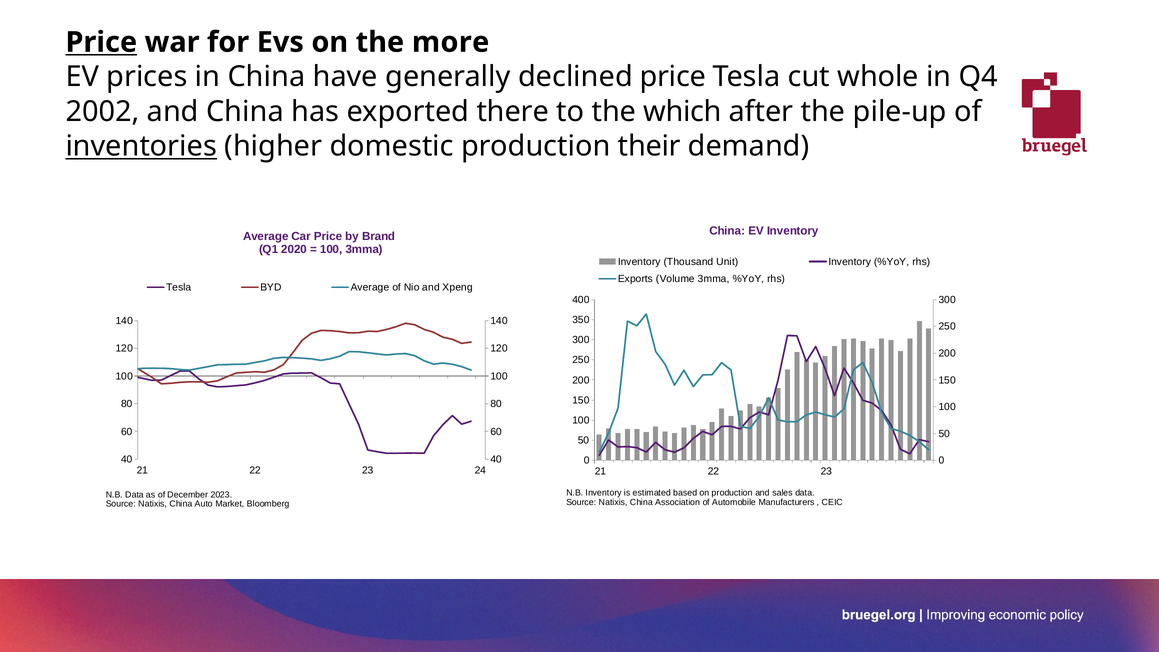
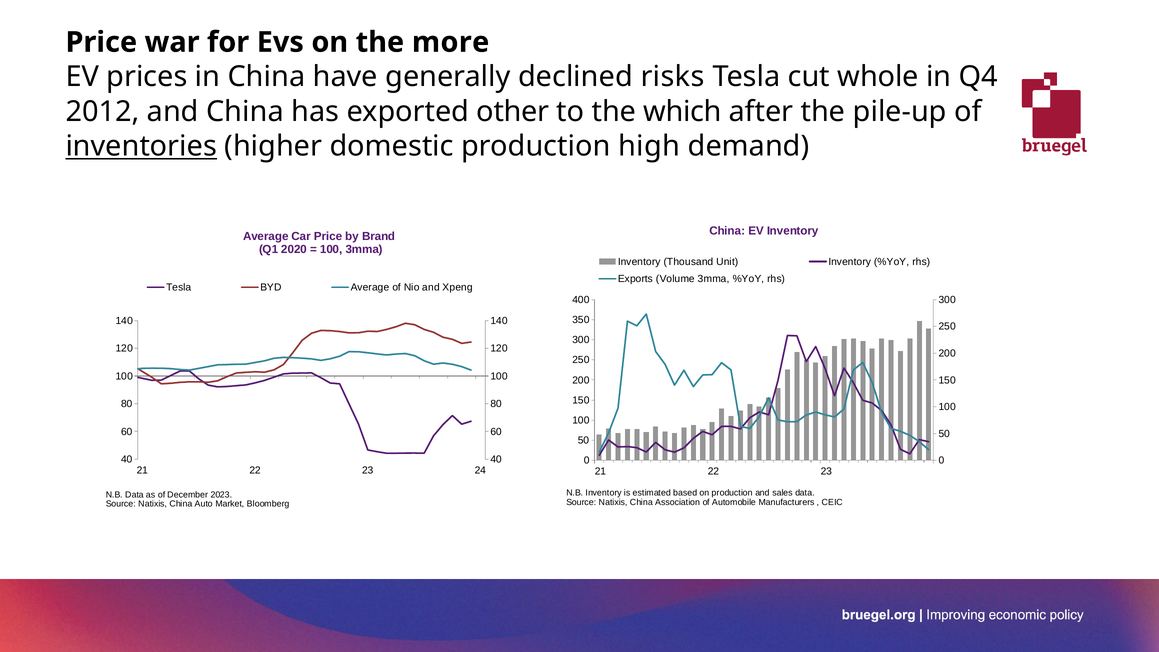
Price at (101, 42) underline: present -> none
declined price: price -> risks
2002: 2002 -> 2012
there: there -> other
their: their -> high
